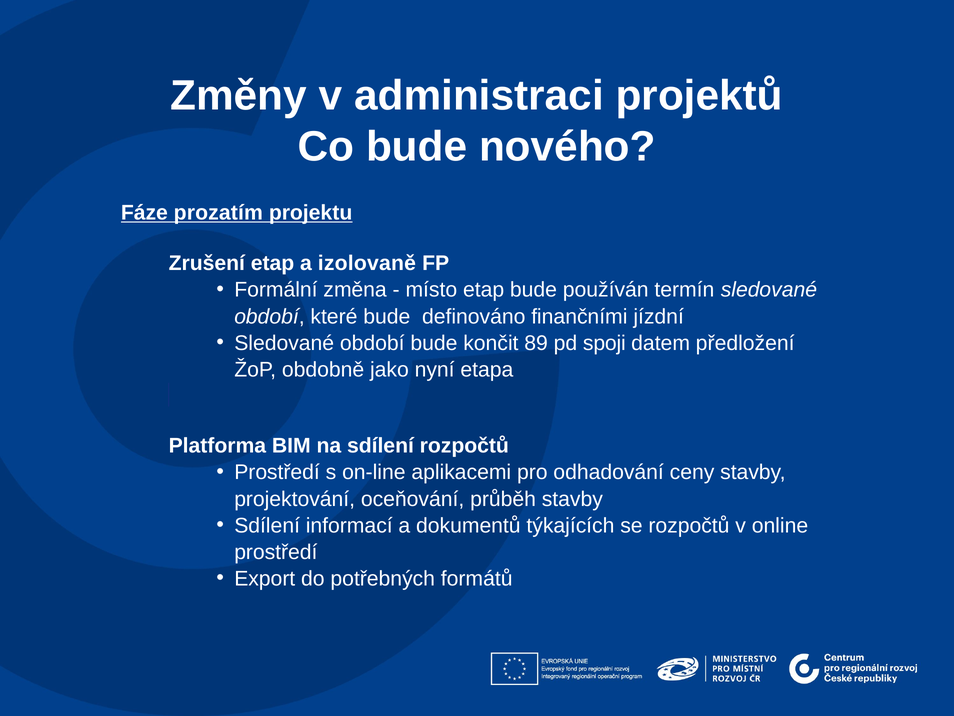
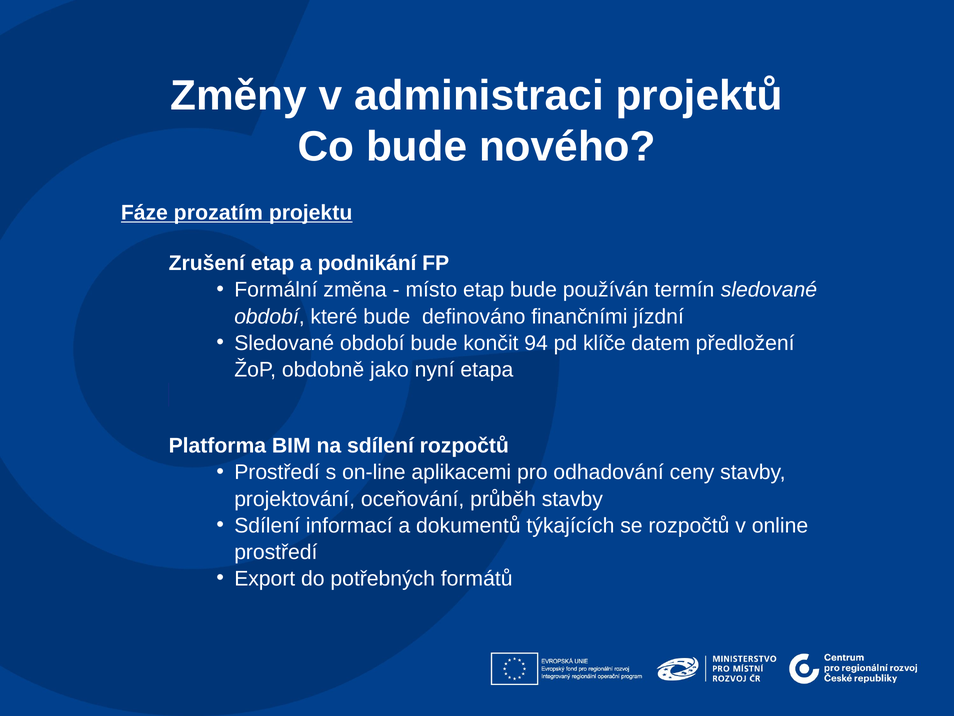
izolovaně: izolovaně -> podnikání
89: 89 -> 94
spoji: spoji -> klíče
